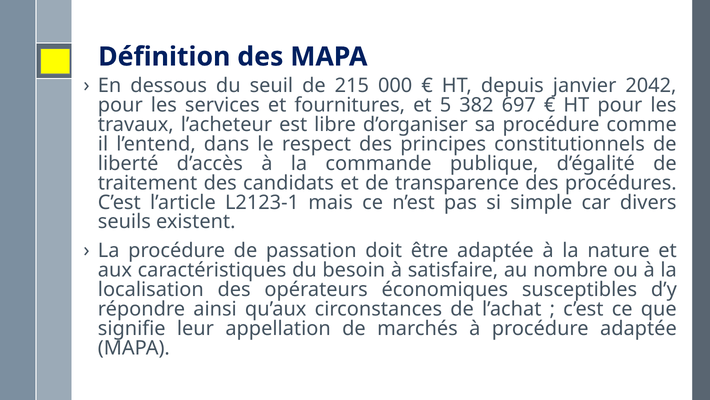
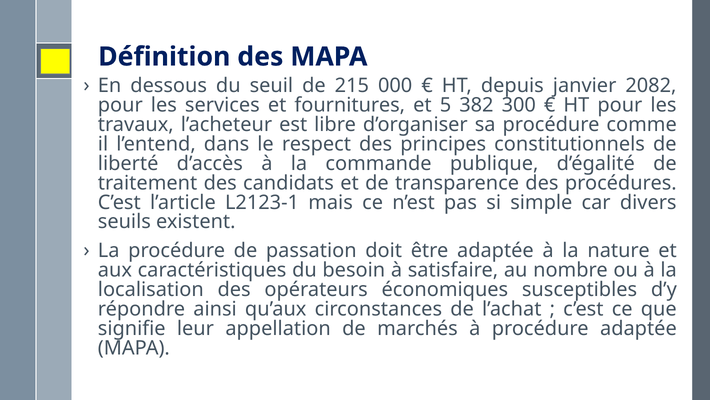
2042: 2042 -> 2082
697: 697 -> 300
